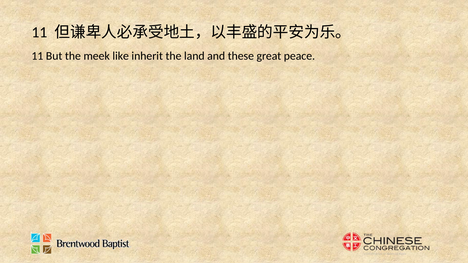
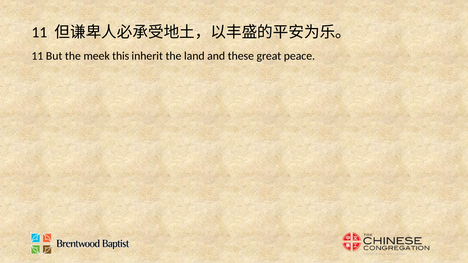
like: like -> this
